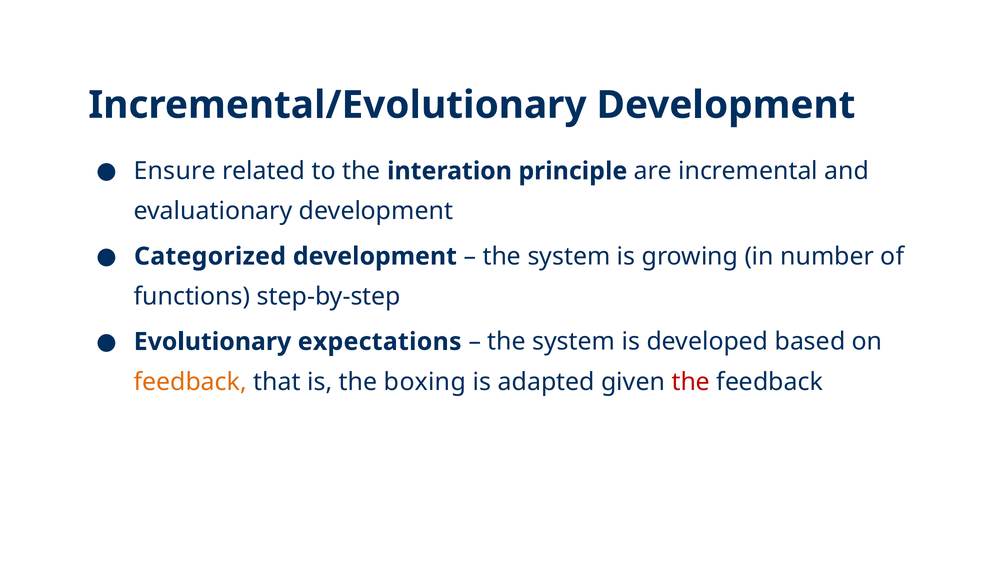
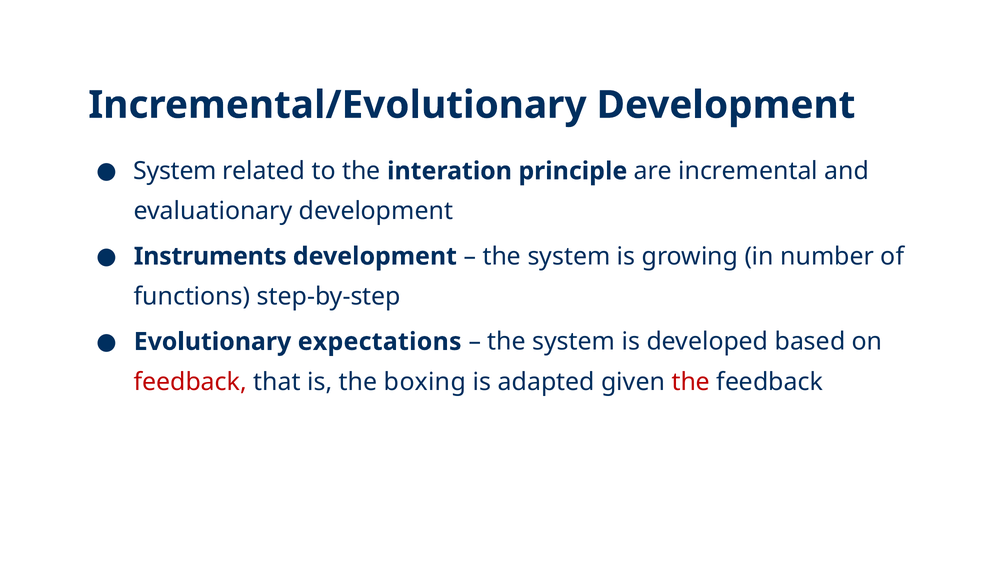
Ensure at (175, 171): Ensure -> System
Categorized: Categorized -> Instruments
feedback at (190, 382) colour: orange -> red
